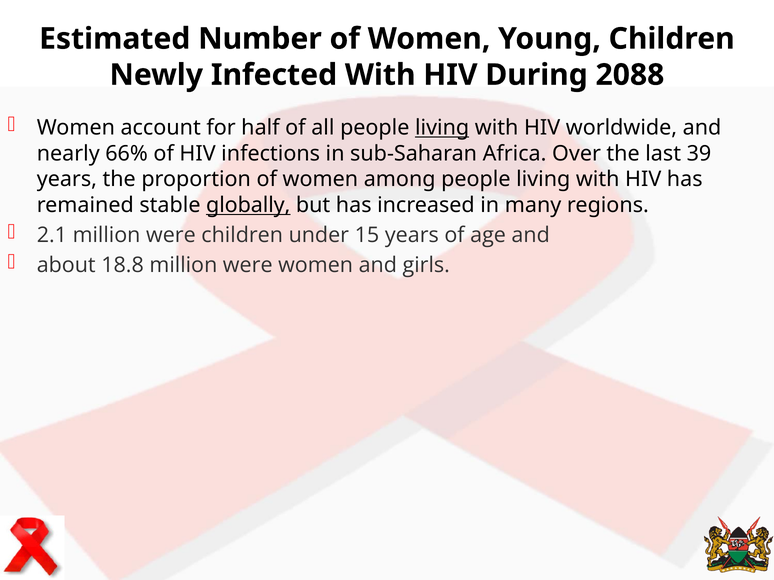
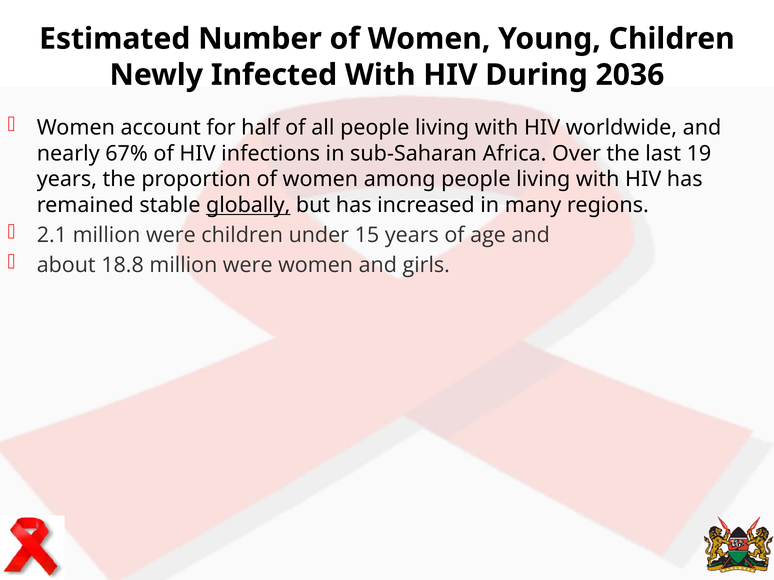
2088: 2088 -> 2036
living at (442, 128) underline: present -> none
66%: 66% -> 67%
39: 39 -> 19
